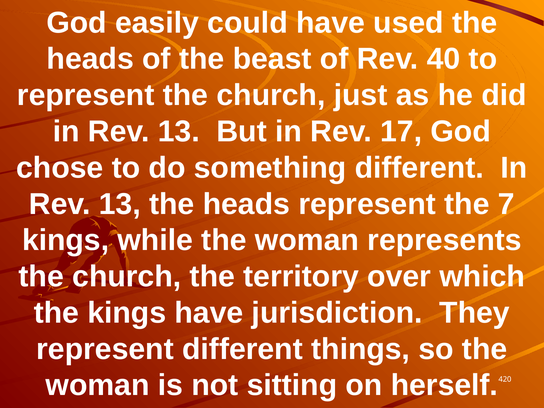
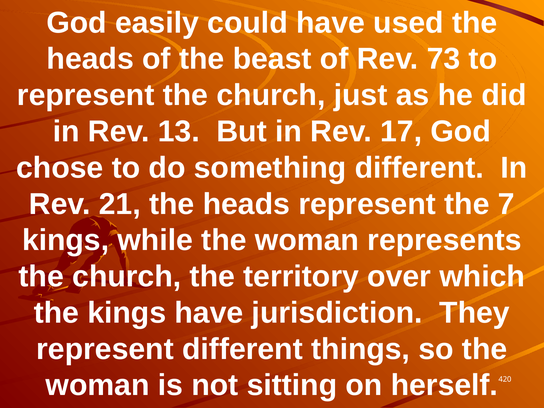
40: 40 -> 73
13 at (120, 204): 13 -> 21
